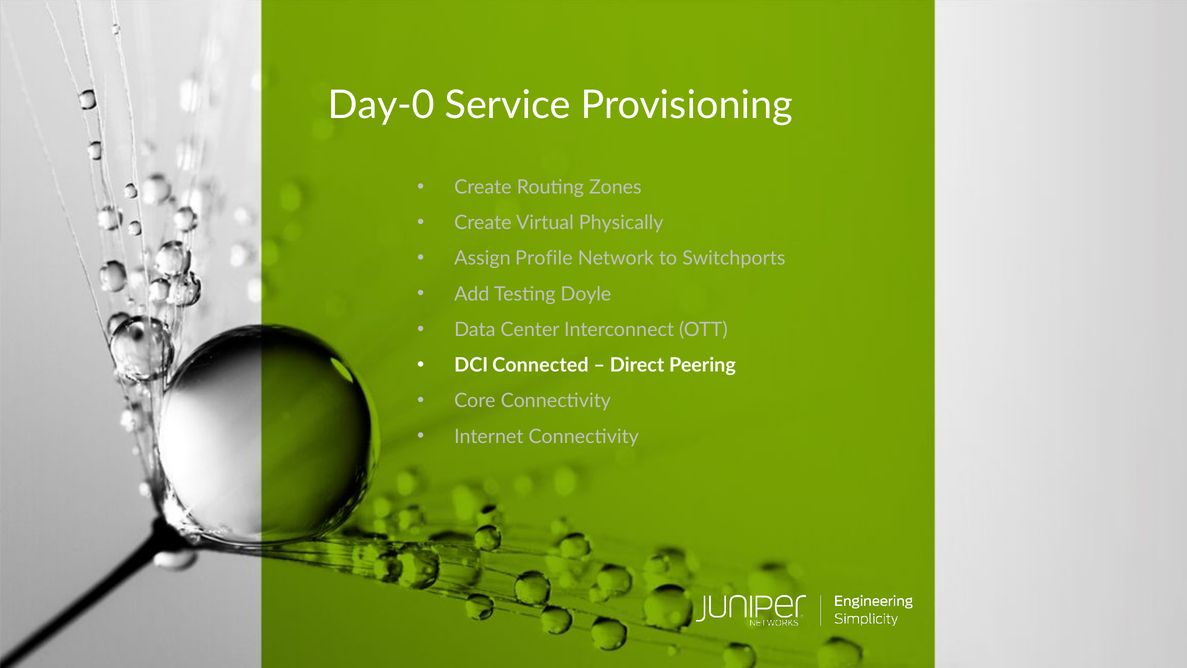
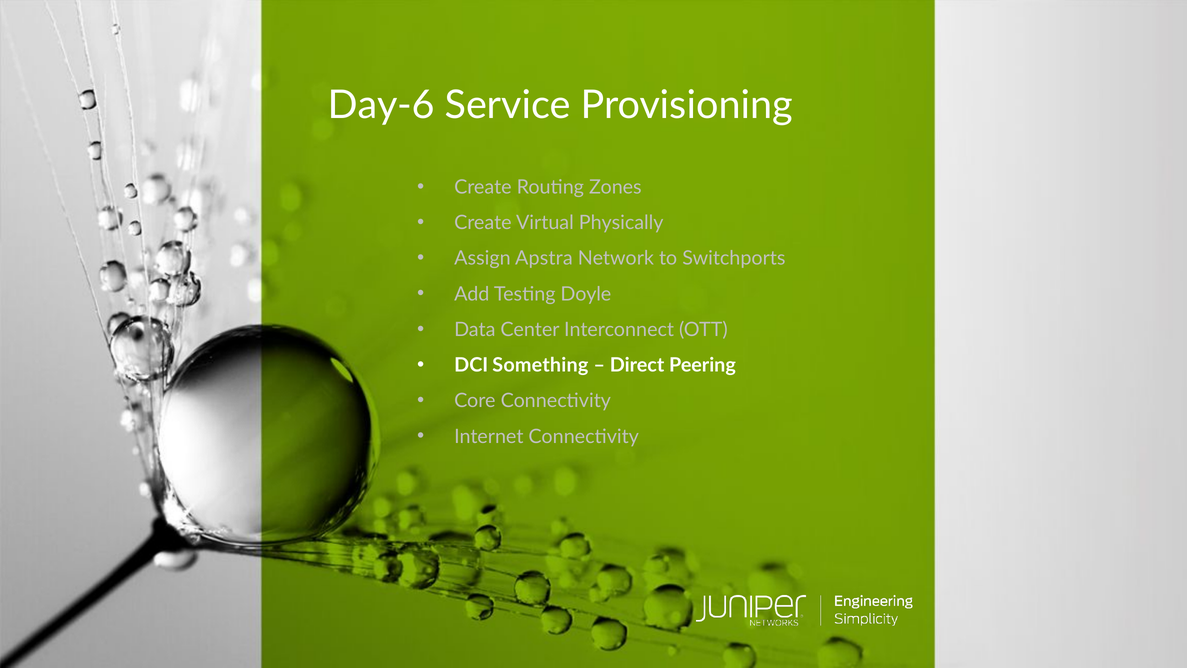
Day-0: Day-0 -> Day-6
Profile: Profile -> Apstra
Connected: Connected -> Something
